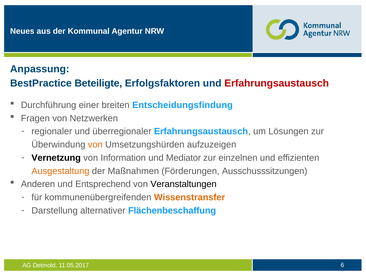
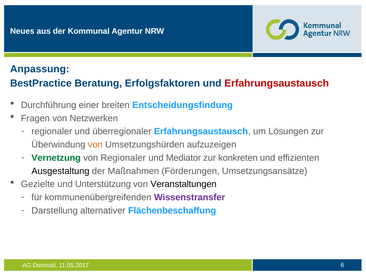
Beteiligte: Beteiligte -> Beratung
Vernetzung colour: black -> green
von Information: Information -> Regionaler
einzelnen: einzelnen -> konkreten
Ausgestaltung colour: orange -> black
Ausschusssitzungen: Ausschusssitzungen -> Umsetzungsansätze
Anderen: Anderen -> Gezielte
Entsprechend: Entsprechend -> Unterstützung
Wissenstransfer colour: orange -> purple
